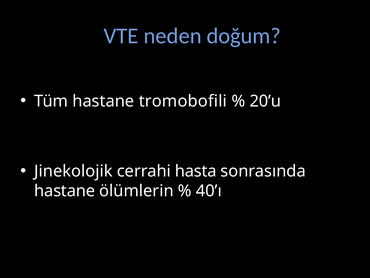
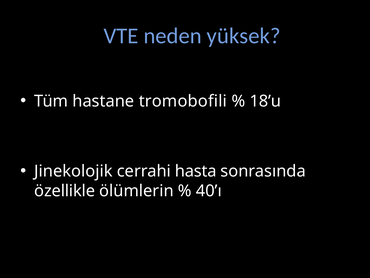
doğum: doğum -> yüksek
20’u: 20’u -> 18’u
hastane at (65, 191): hastane -> özellikle
